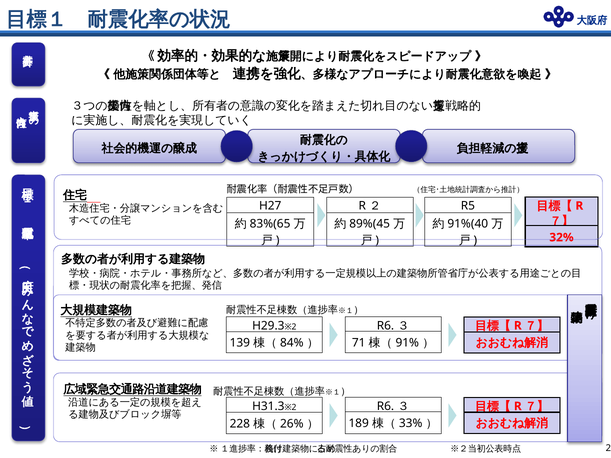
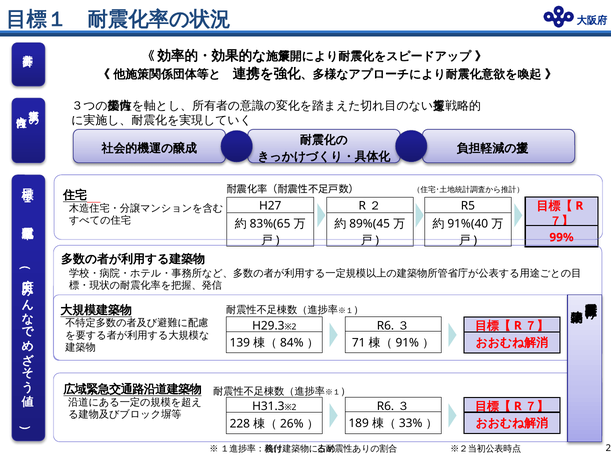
32%: 32% -> 99%
